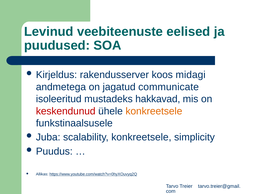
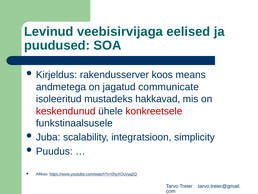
veebiteenuste: veebiteenuste -> veebisirvijaga
midagi: midagi -> means
konkreetsele at (154, 111) colour: orange -> red
scalability konkreetsele: konkreetsele -> integratsioon
